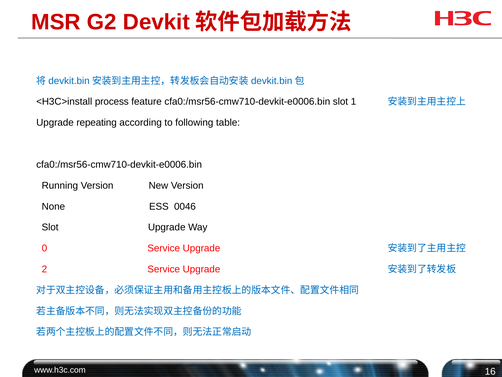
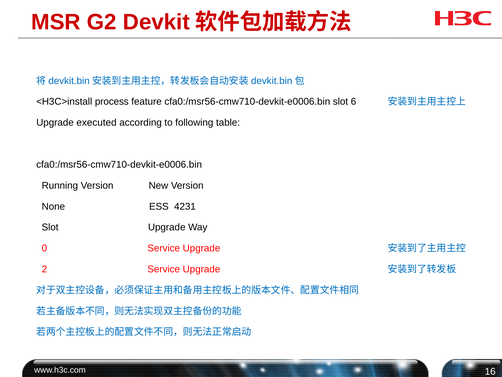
1: 1 -> 6
repeating: repeating -> executed
0046: 0046 -> 4231
